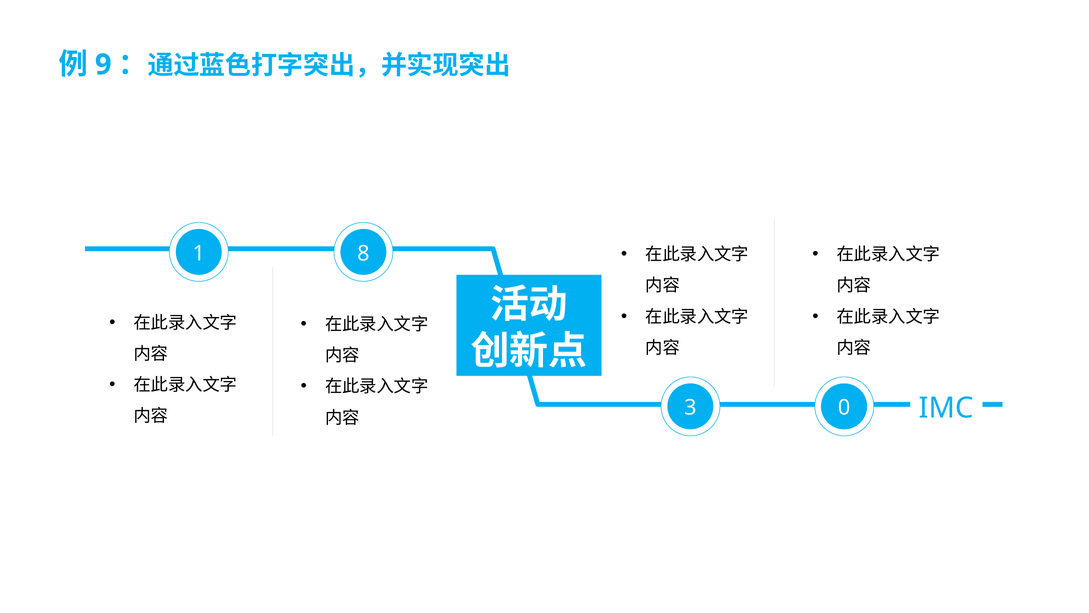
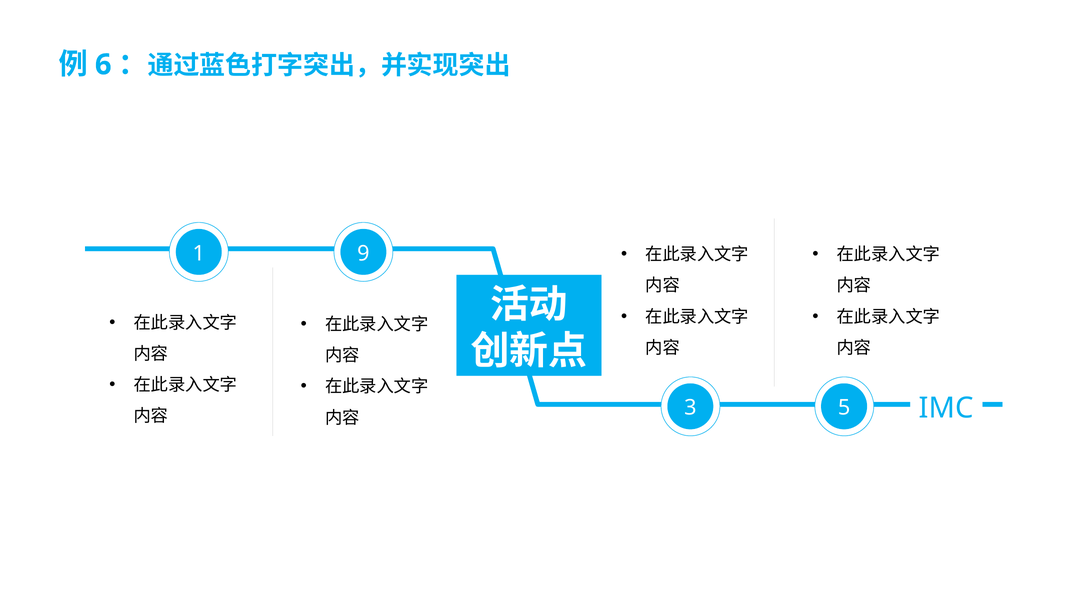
9: 9 -> 6
8: 8 -> 9
0: 0 -> 5
